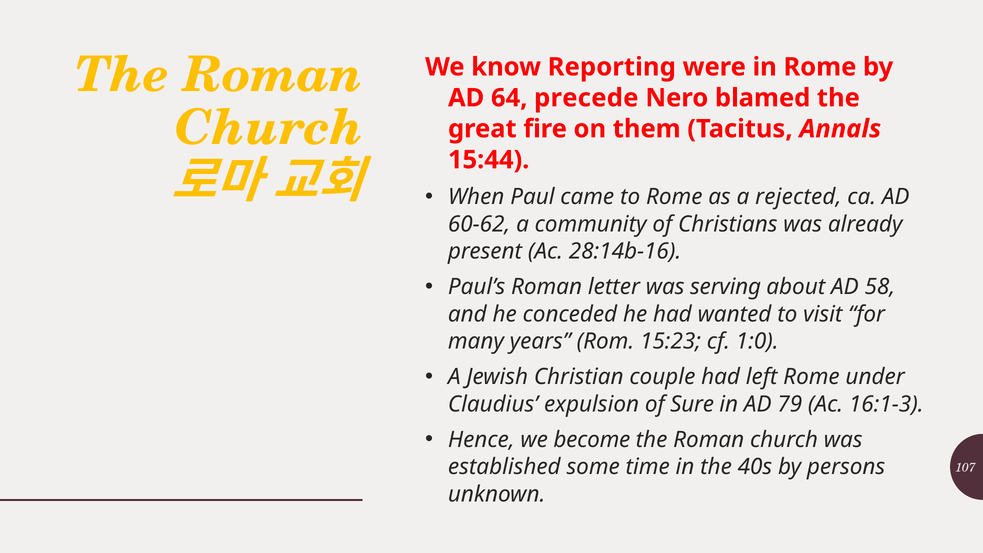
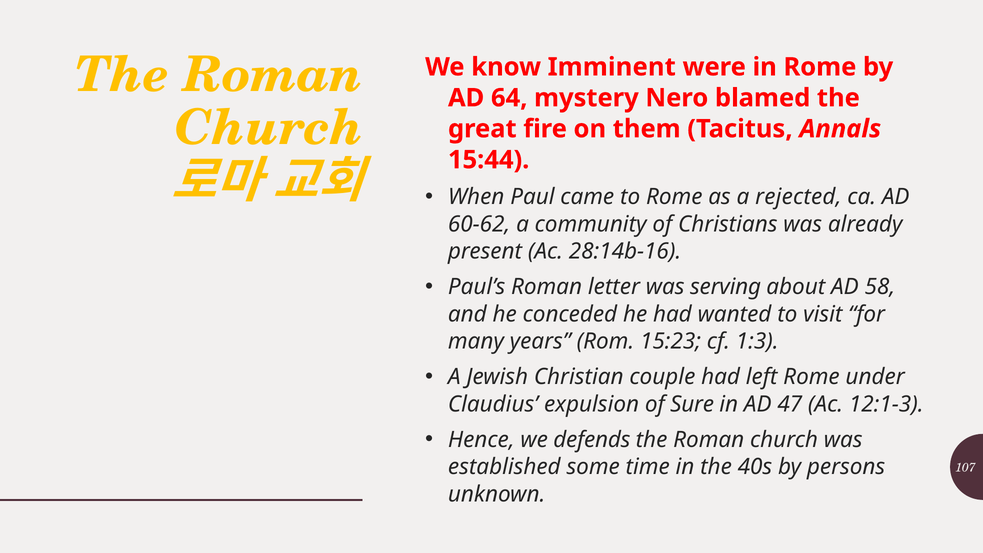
Reporting: Reporting -> Imminent
precede: precede -> mystery
1:0: 1:0 -> 1:3
79: 79 -> 47
16:1-3: 16:1-3 -> 12:1-3
become: become -> defends
